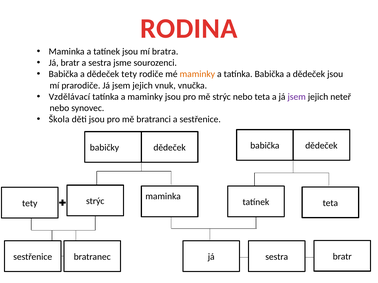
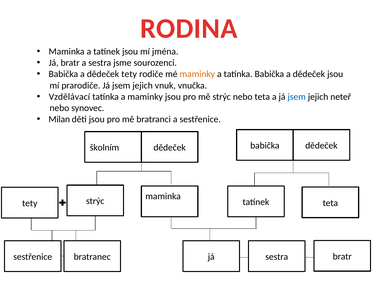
bratra: bratra -> jména
jsem at (297, 97) colour: purple -> blue
Škola: Škola -> Milan
babičky: babičky -> školním
